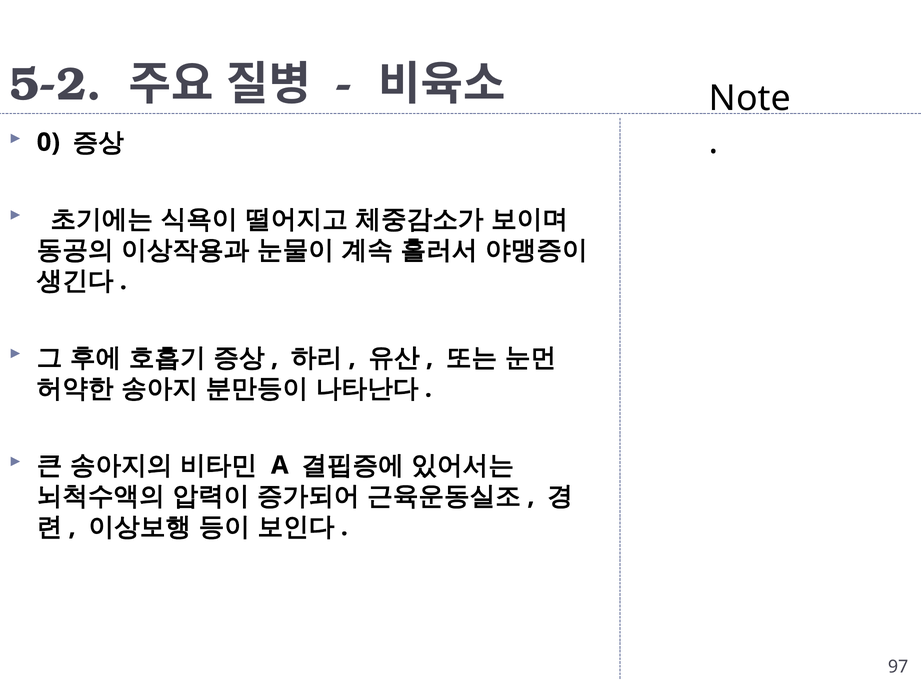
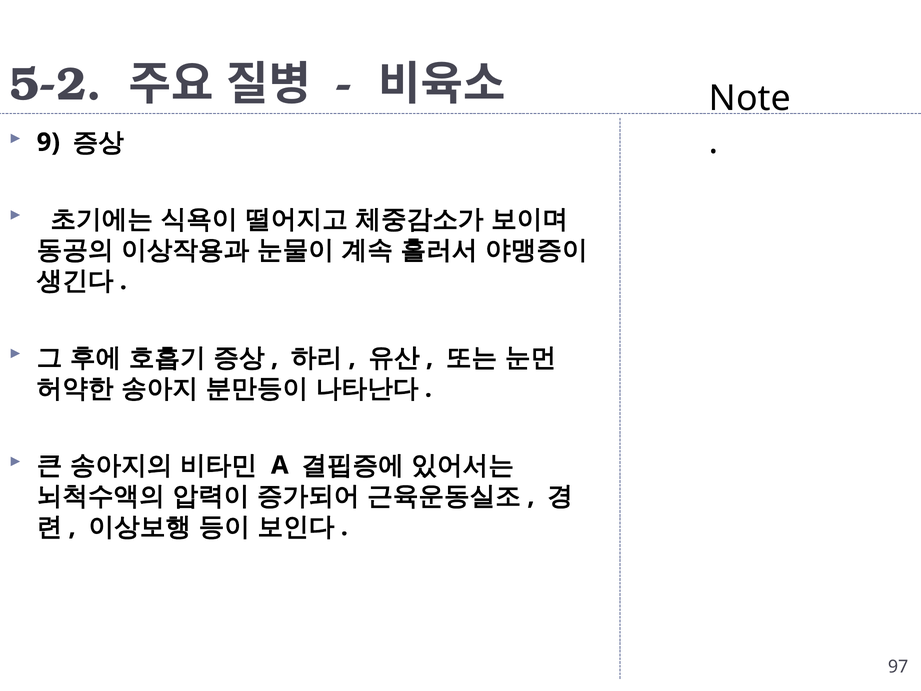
0: 0 -> 9
